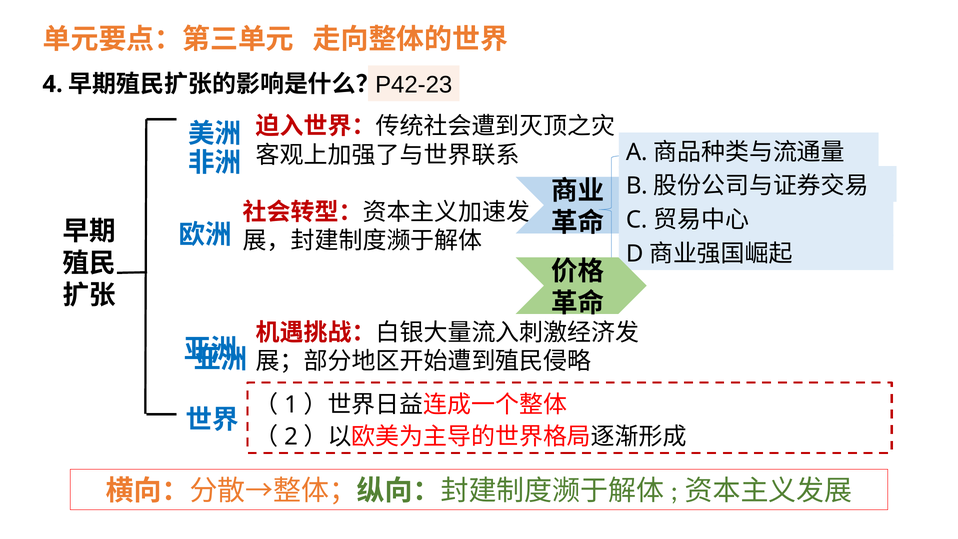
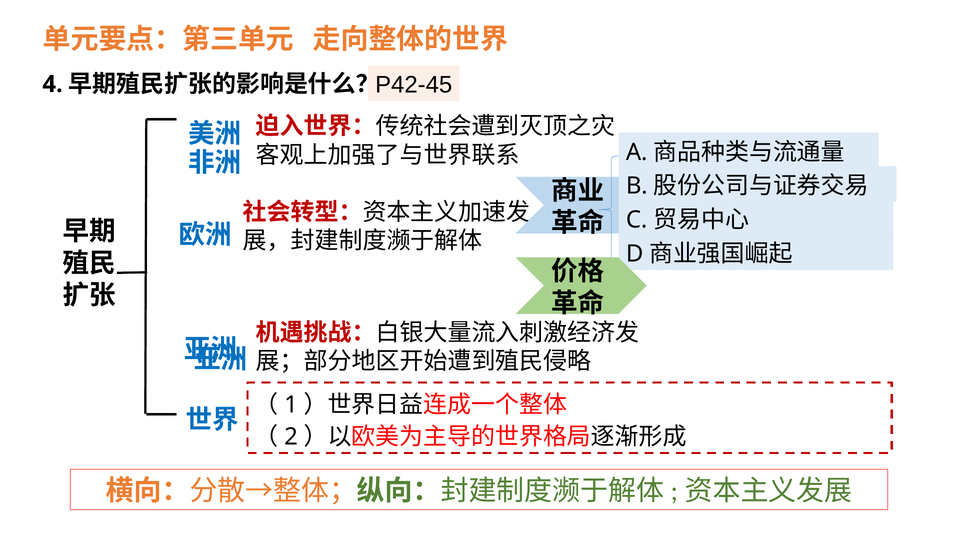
P42-23: P42-23 -> P42-45
